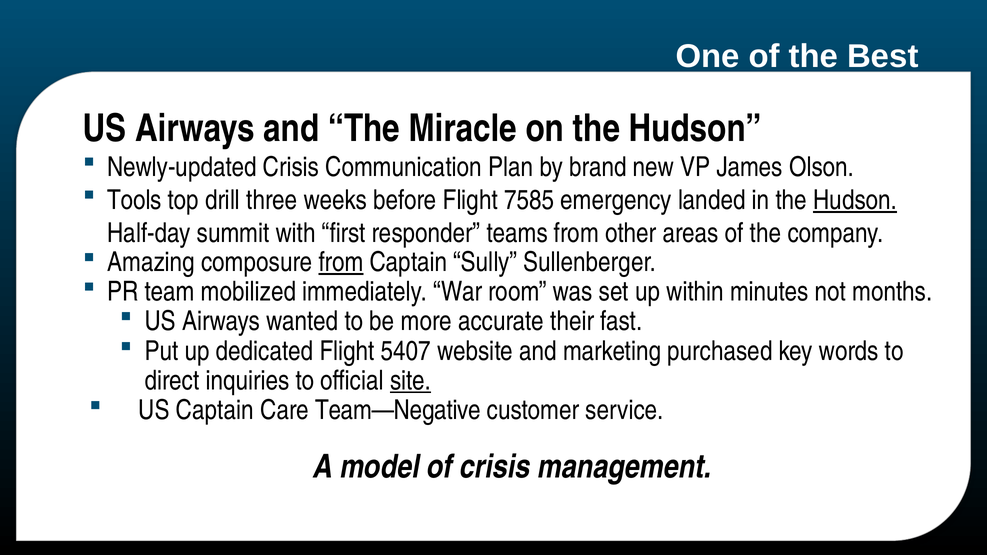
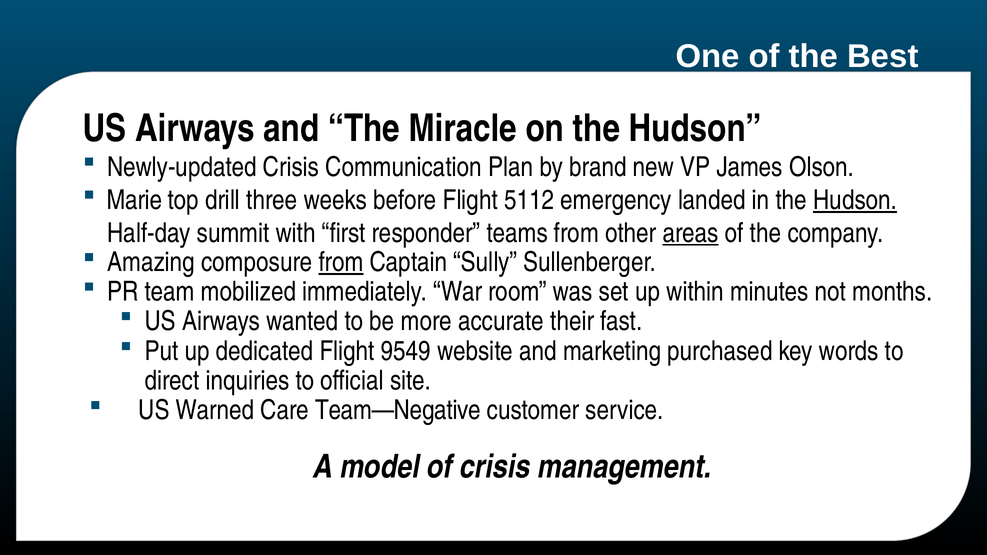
Tools: Tools -> Marie
7585: 7585 -> 5112
areas underline: none -> present
5407: 5407 -> 9549
site underline: present -> none
US Captain: Captain -> Warned
